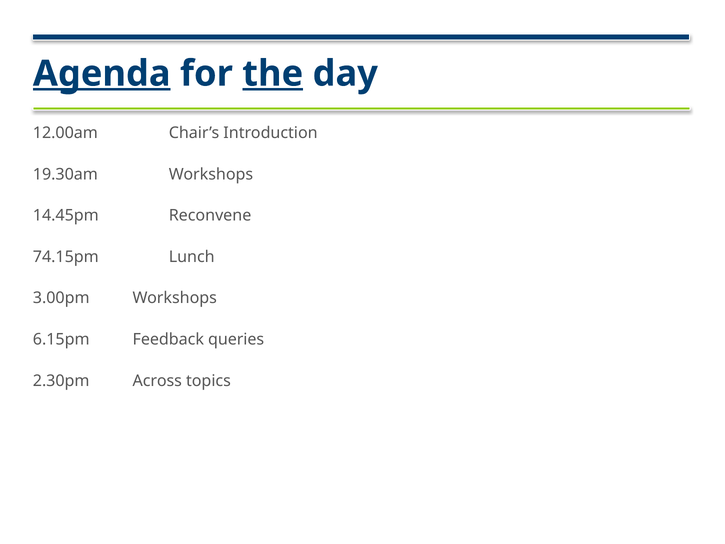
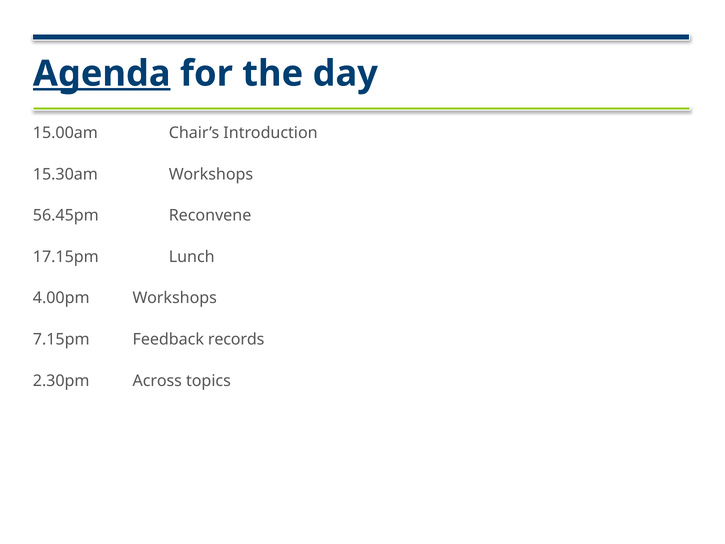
the underline: present -> none
12.00am: 12.00am -> 15.00am
19.30am: 19.30am -> 15.30am
14.45pm: 14.45pm -> 56.45pm
74.15pm: 74.15pm -> 17.15pm
3.00pm: 3.00pm -> 4.00pm
6.15pm: 6.15pm -> 7.15pm
queries: queries -> records
